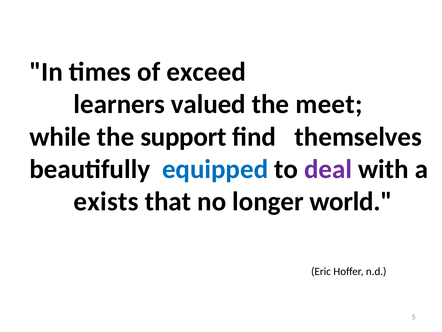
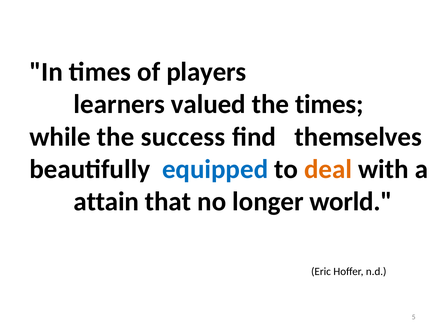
exceed: exceed -> players
the meet: meet -> times
support: support -> success
deal colour: purple -> orange
exists: exists -> attain
